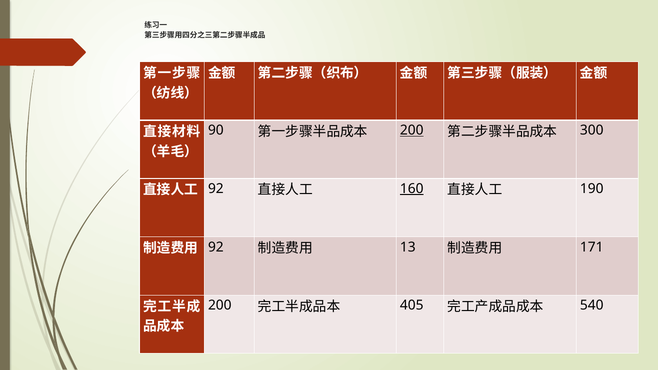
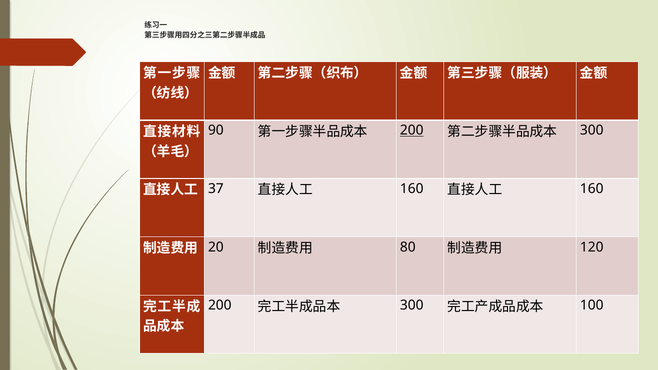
92 at (216, 189): 92 -> 37
160 at (412, 189) underline: present -> none
190 at (592, 189): 190 -> 160
92 at (216, 247): 92 -> 20
13: 13 -> 80
171: 171 -> 120
405 at (412, 305): 405 -> 300
540: 540 -> 100
